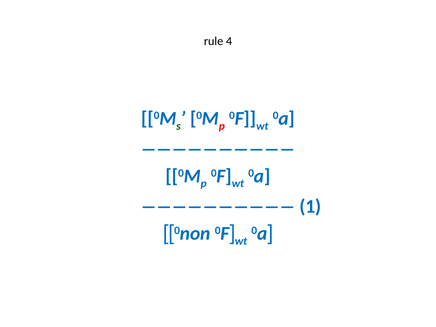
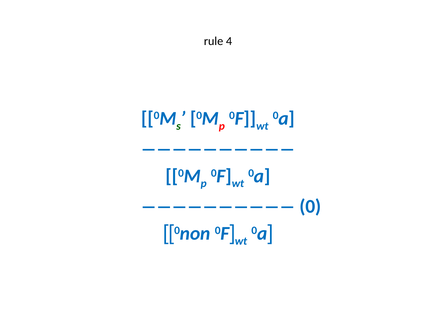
1: 1 -> 0
